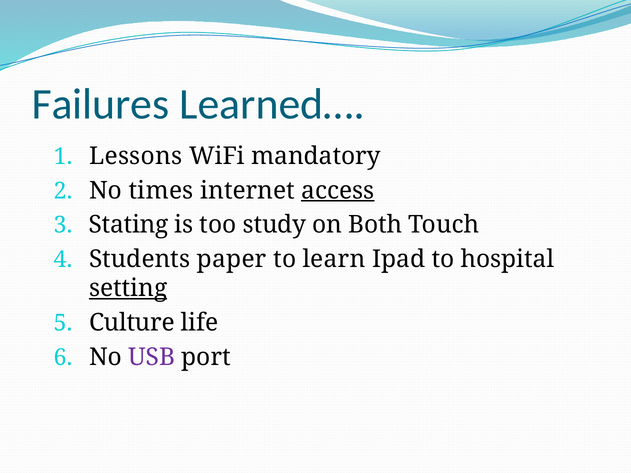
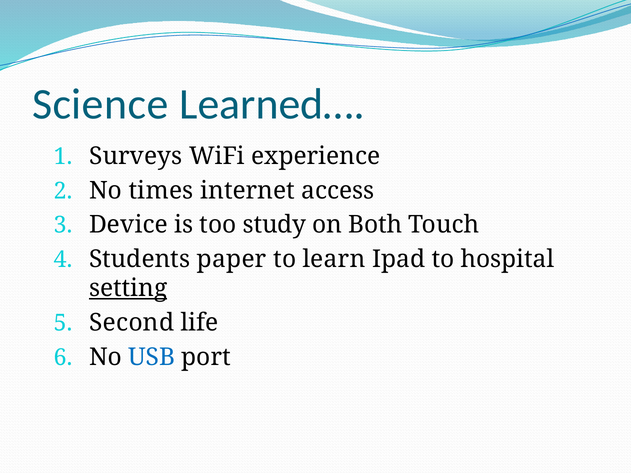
Failures: Failures -> Science
Lessons: Lessons -> Surveys
mandatory: mandatory -> experience
access underline: present -> none
Stating: Stating -> Device
Culture: Culture -> Second
USB colour: purple -> blue
